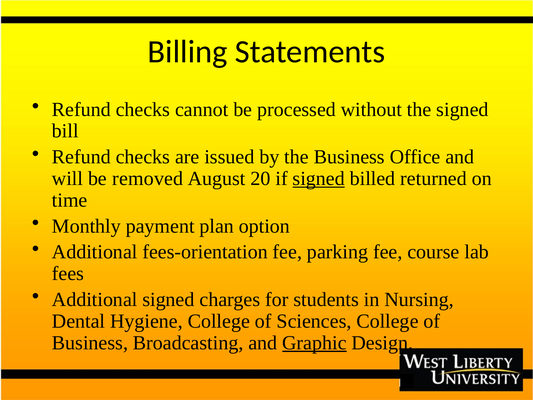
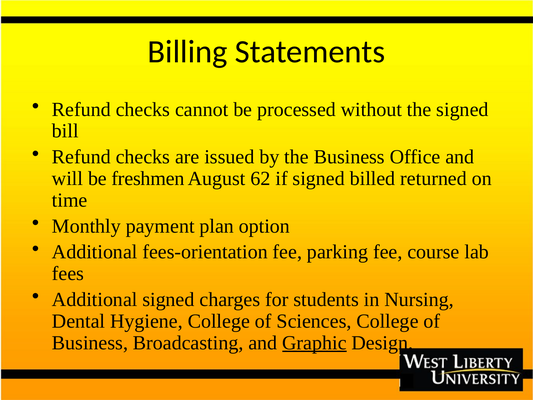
removed: removed -> freshmen
20: 20 -> 62
signed at (319, 178) underline: present -> none
